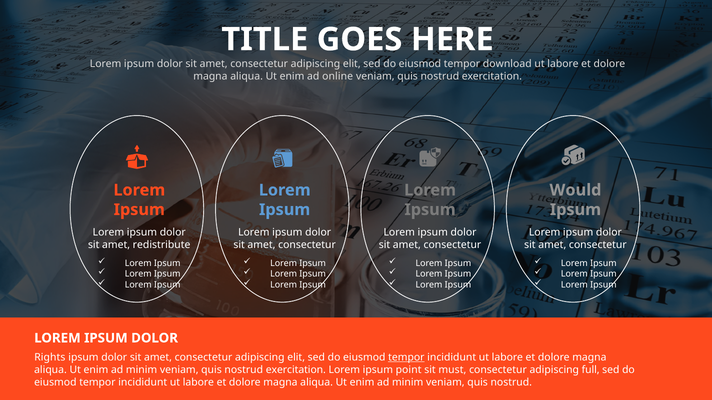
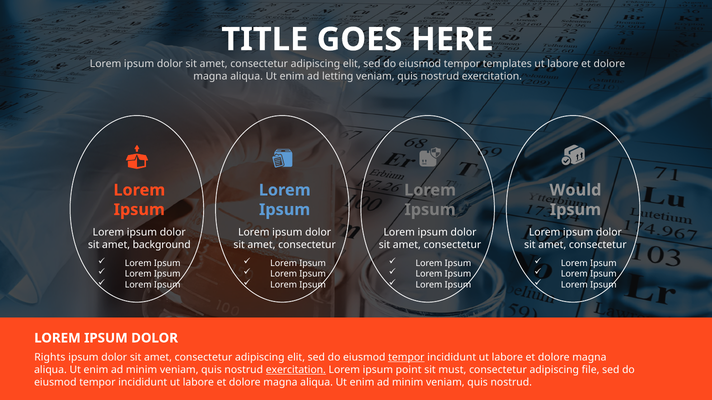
download: download -> templates
online: online -> letting
redistribute: redistribute -> background
exercitation at (296, 370) underline: none -> present
full: full -> file
